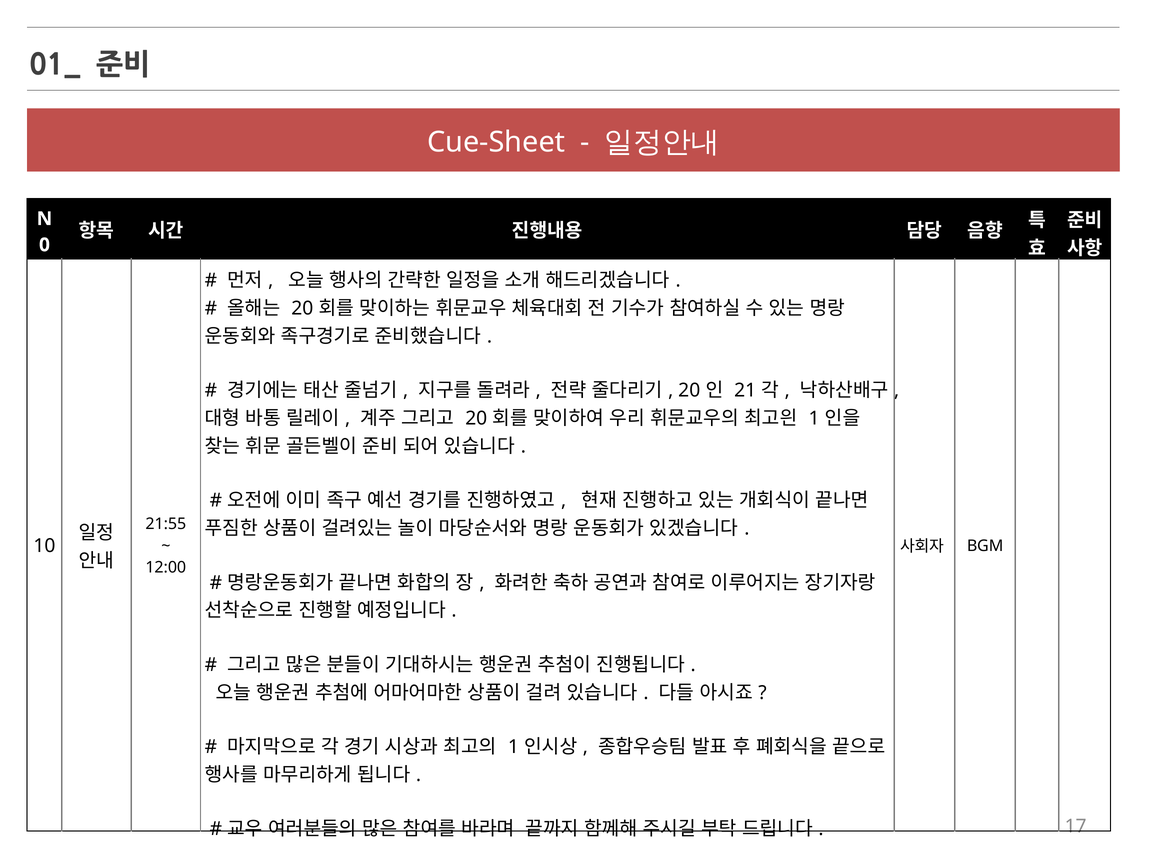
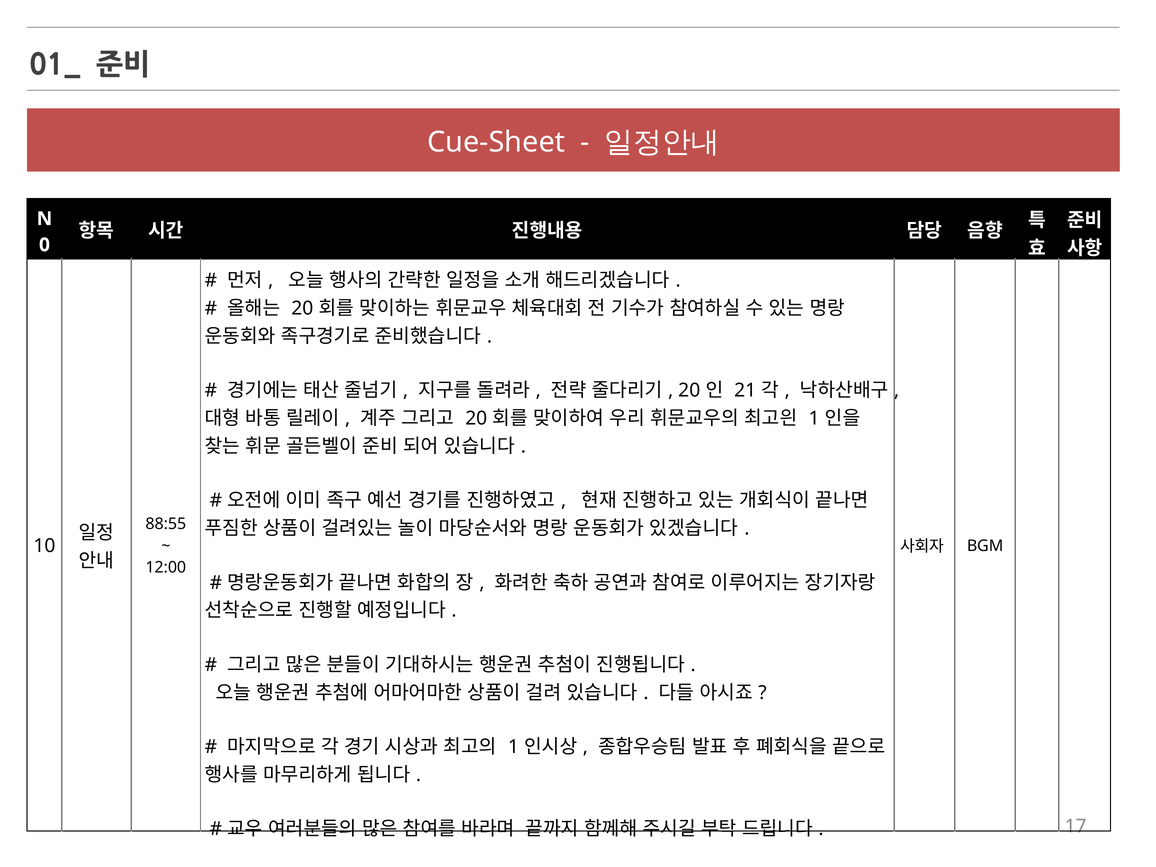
21:55: 21:55 -> 88:55
